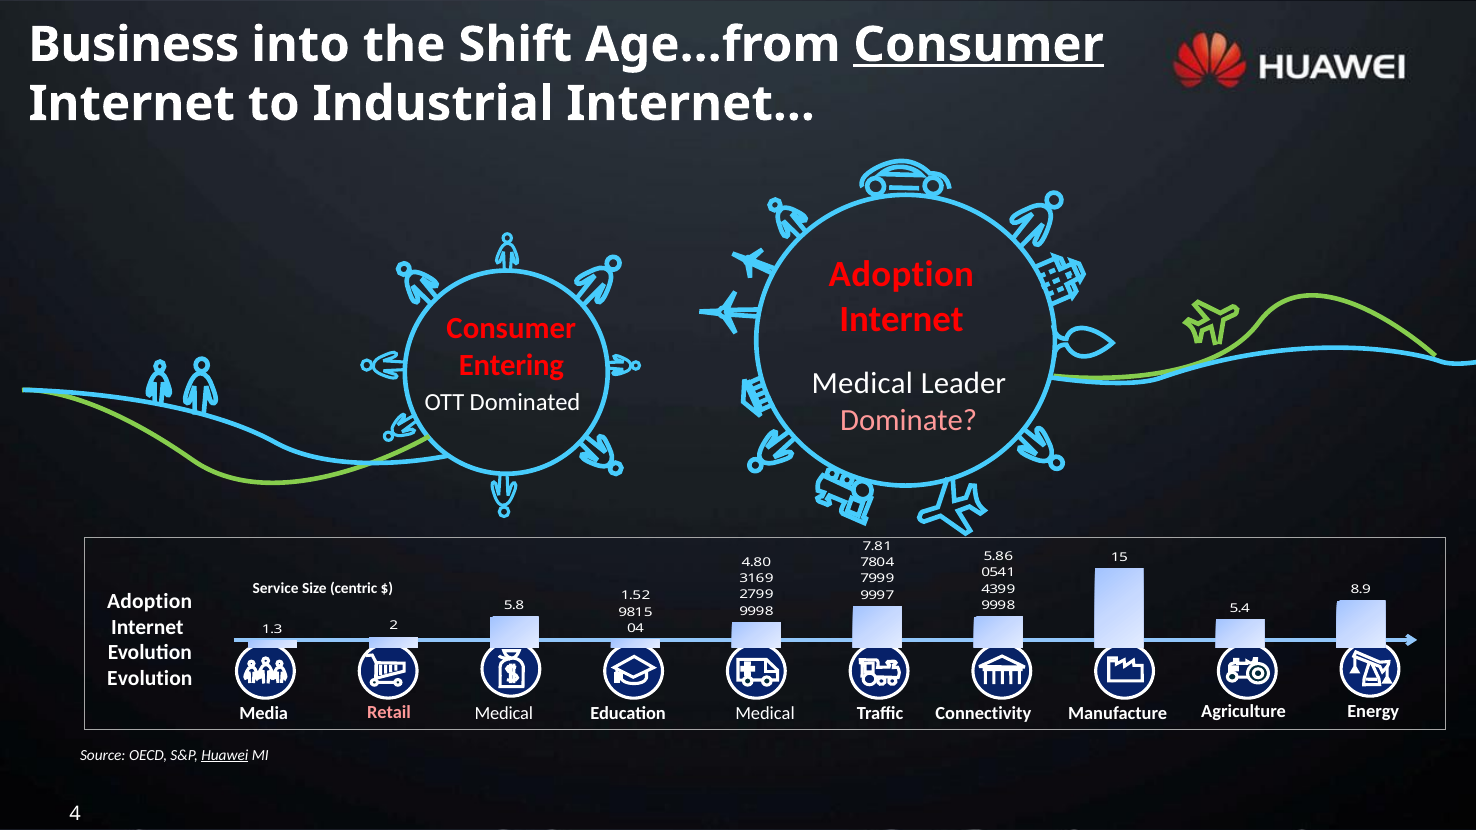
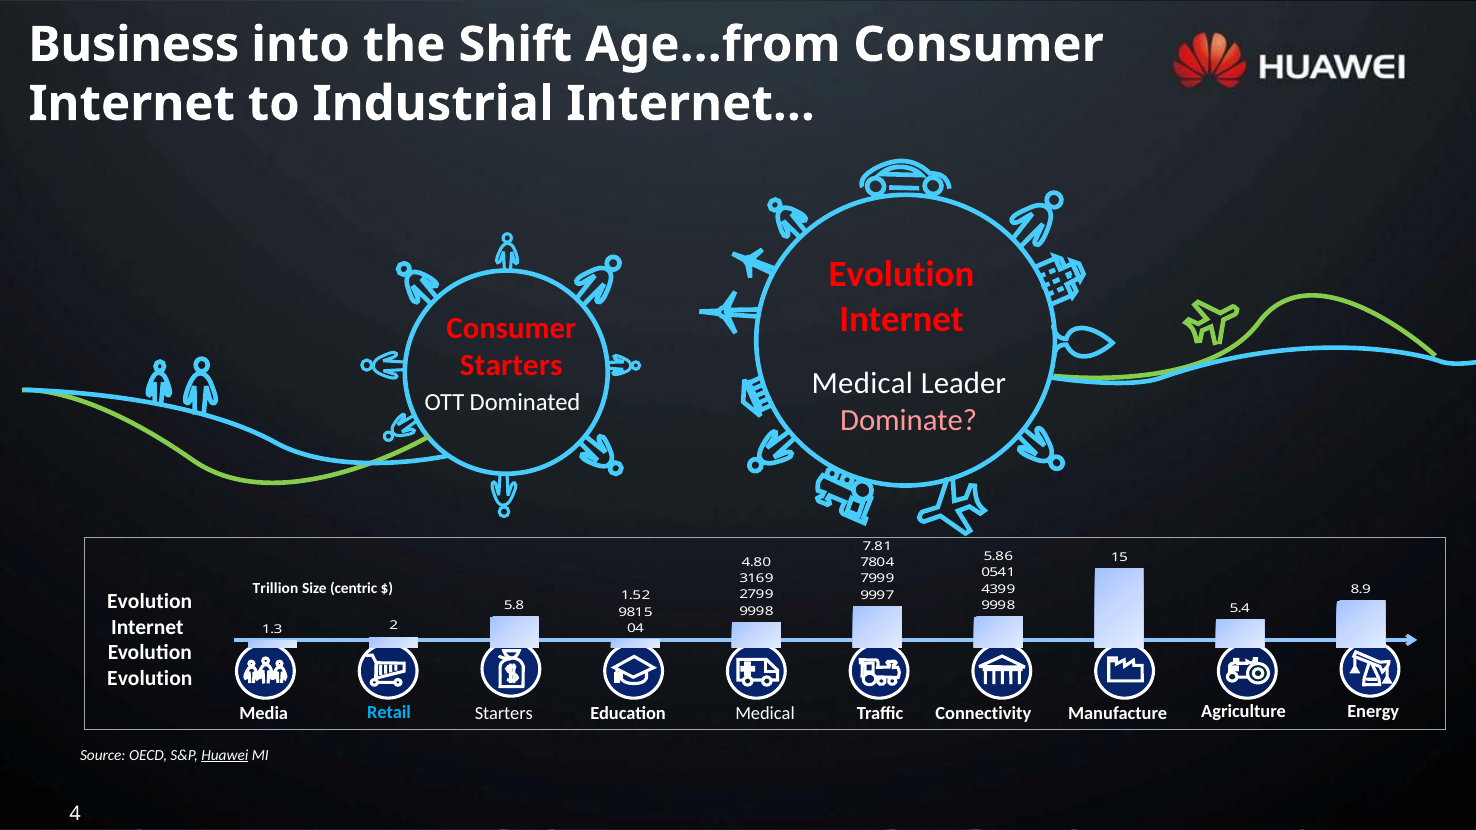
Consumer at (979, 45) underline: present -> none
Adoption at (901, 275): Adoption -> Evolution
Entering at (511, 365): Entering -> Starters
Service: Service -> Trillion
Adoption at (150, 601): Adoption -> Evolution
Retail colour: pink -> light blue
Medical at (504, 713): Medical -> Starters
